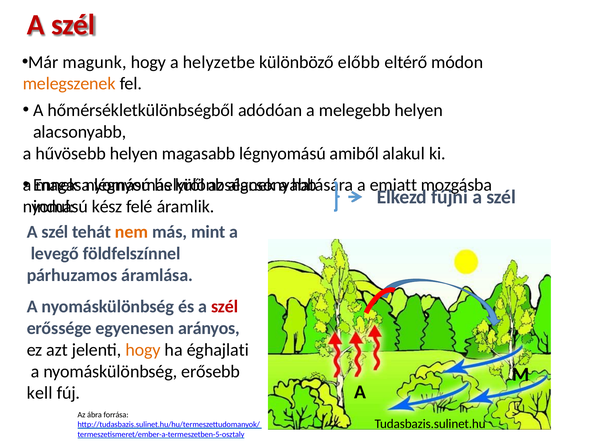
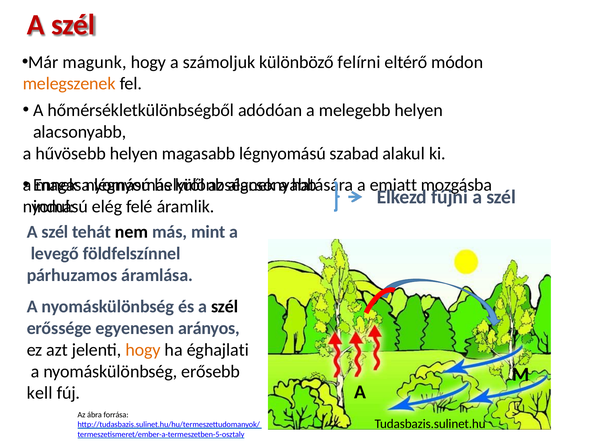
helyzetbe: helyzetbe -> számoljuk
előbb: előbb -> felírni
amiből: amiből -> szabad
kész: kész -> elég
nem colour: orange -> black
szél at (225, 306) colour: red -> black
